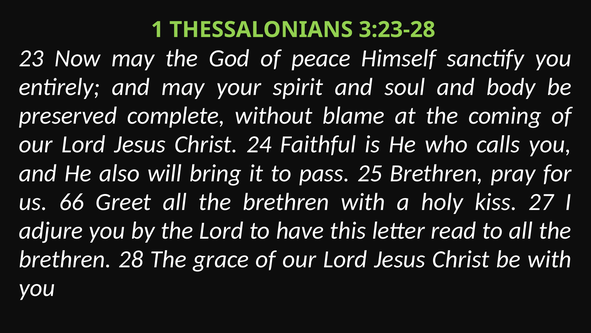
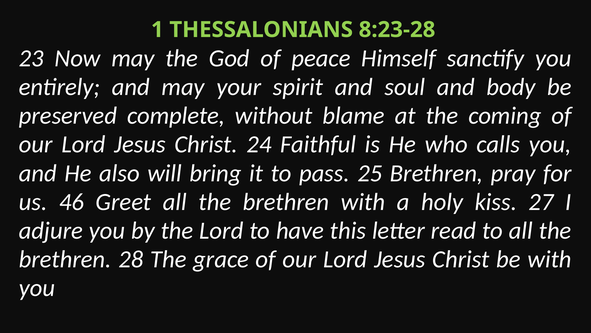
3:23-28: 3:23-28 -> 8:23-28
66: 66 -> 46
